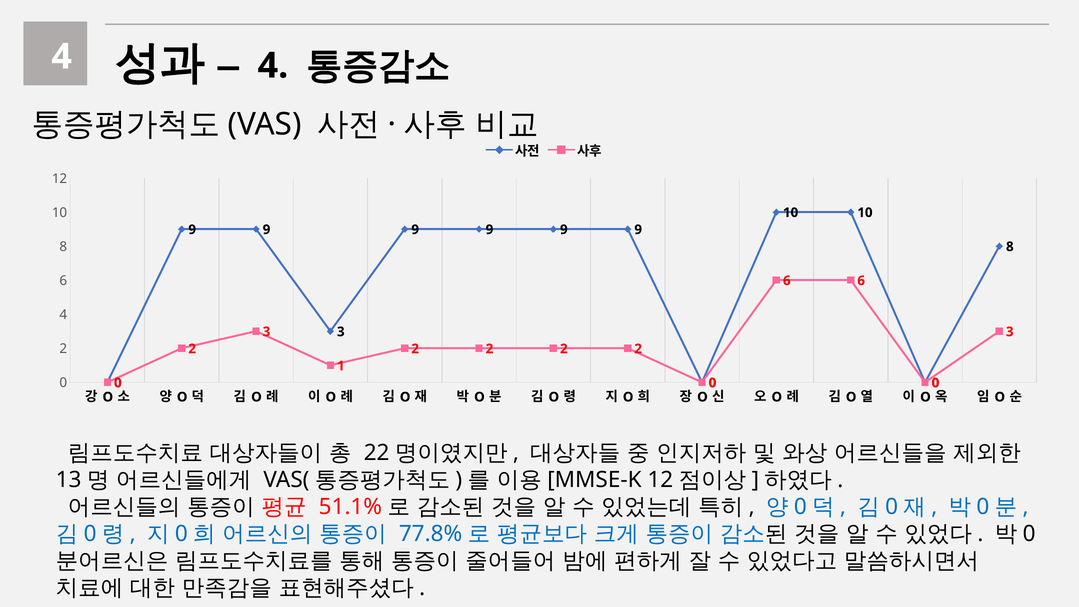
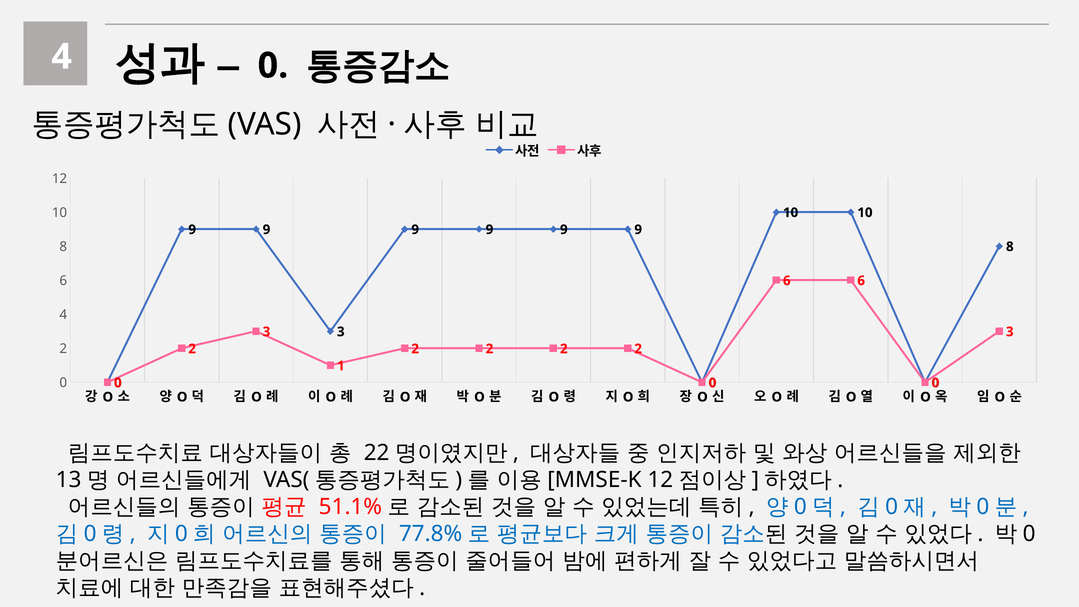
4 at (273, 66): 4 -> 0
